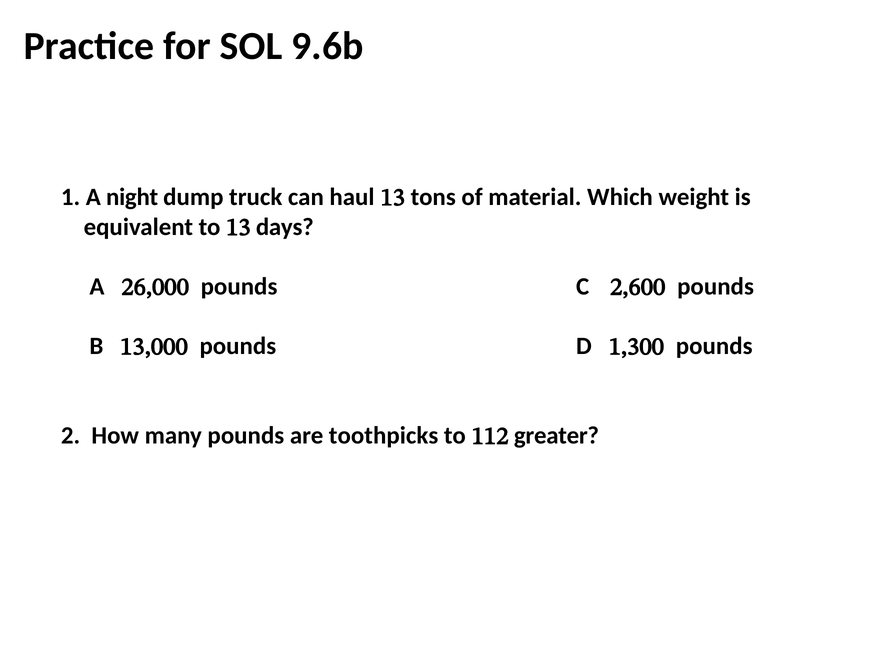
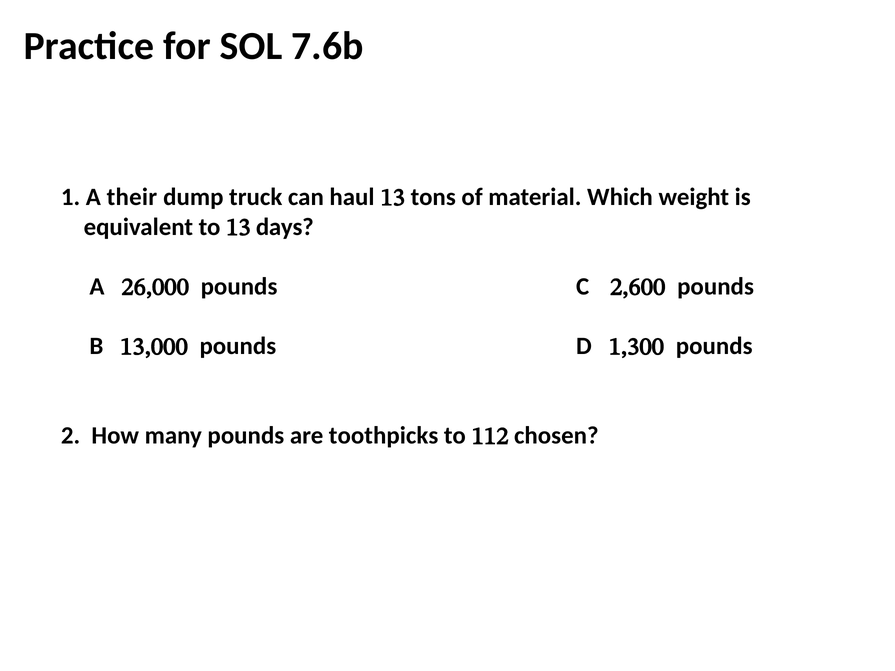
9.6b: 9.6b -> 7.6b
night: night -> their
greater: greater -> chosen
